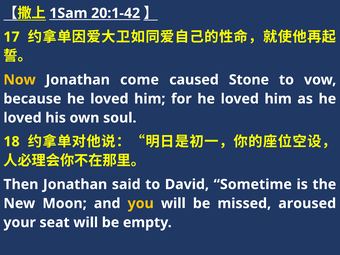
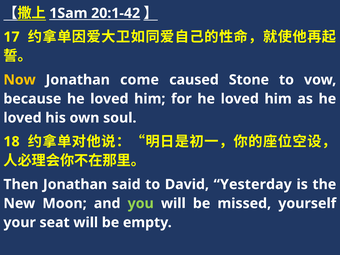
Sometime: Sometime -> Yesterday
you colour: yellow -> light green
aroused: aroused -> yourself
